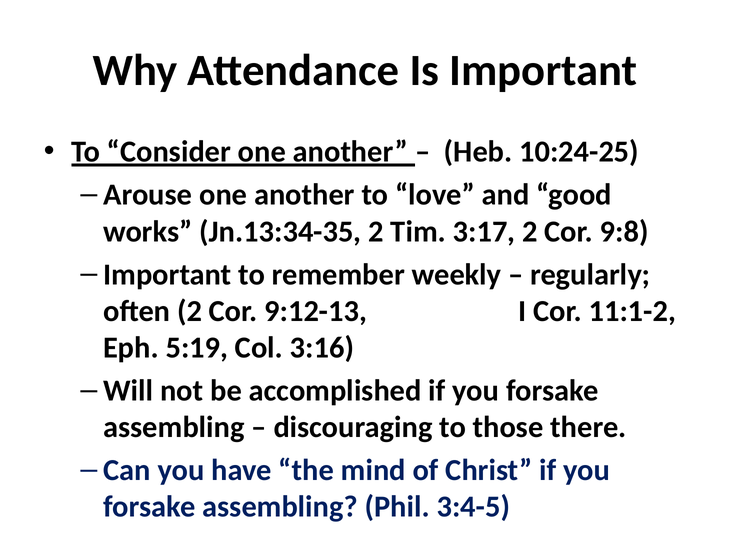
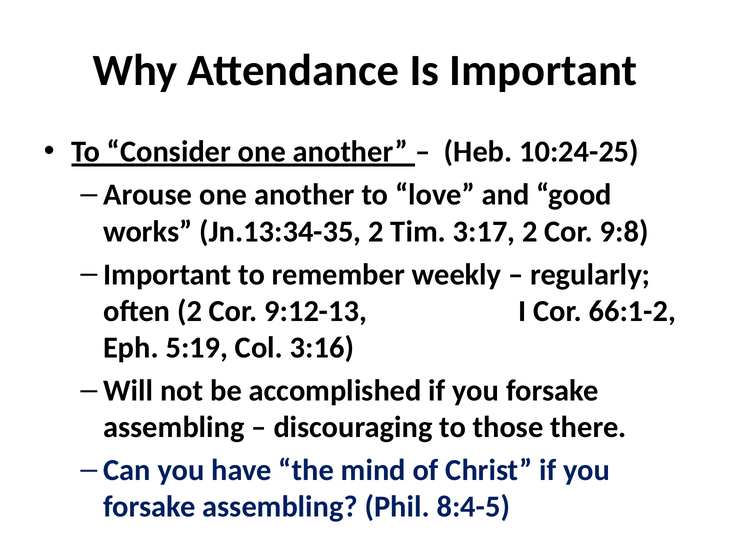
11:1-2: 11:1-2 -> 66:1-2
3:4-5: 3:4-5 -> 8:4-5
